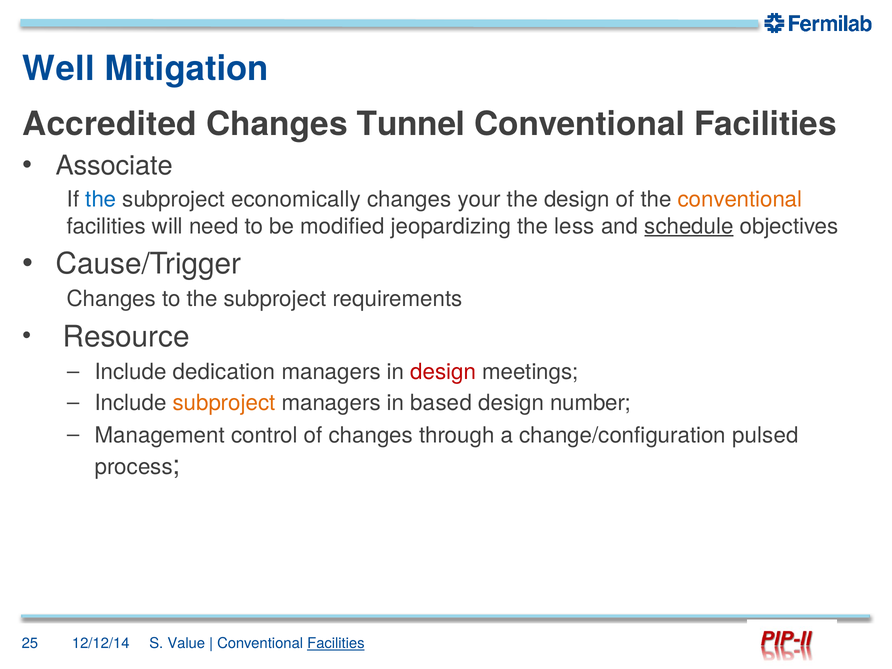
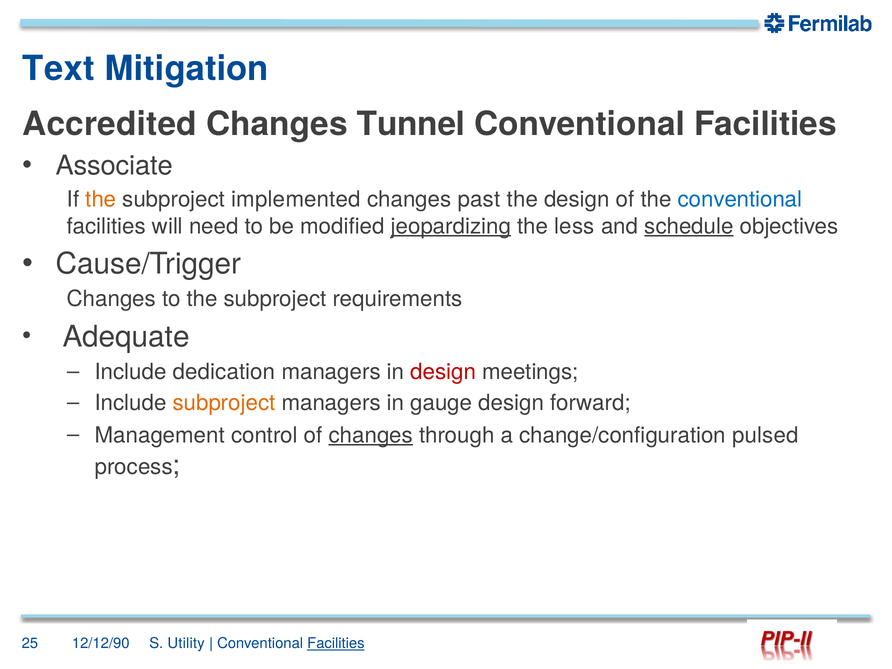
Well: Well -> Text
the at (101, 199) colour: blue -> orange
economically: economically -> implemented
your: your -> past
conventional at (740, 199) colour: orange -> blue
jeopardizing underline: none -> present
Resource: Resource -> Adequate
based: based -> gauge
number: number -> forward
changes at (371, 435) underline: none -> present
12/12/14: 12/12/14 -> 12/12/90
Value: Value -> Utility
